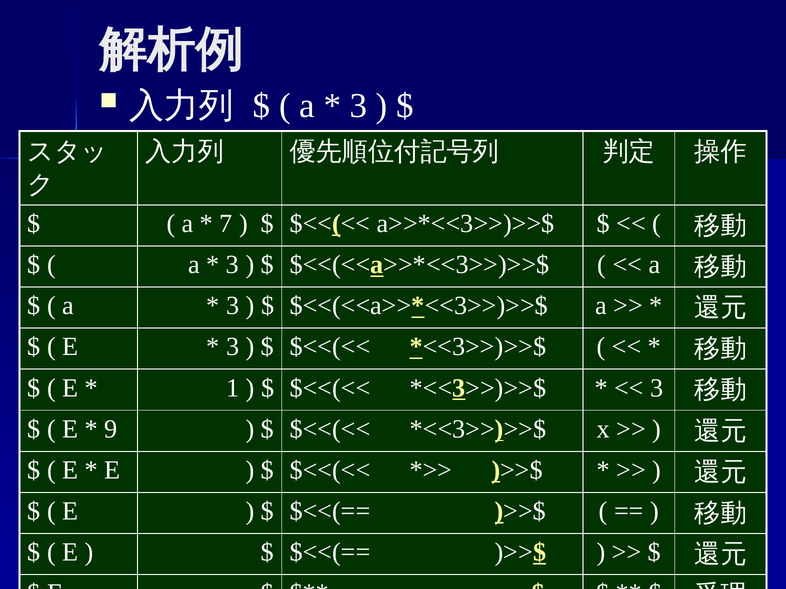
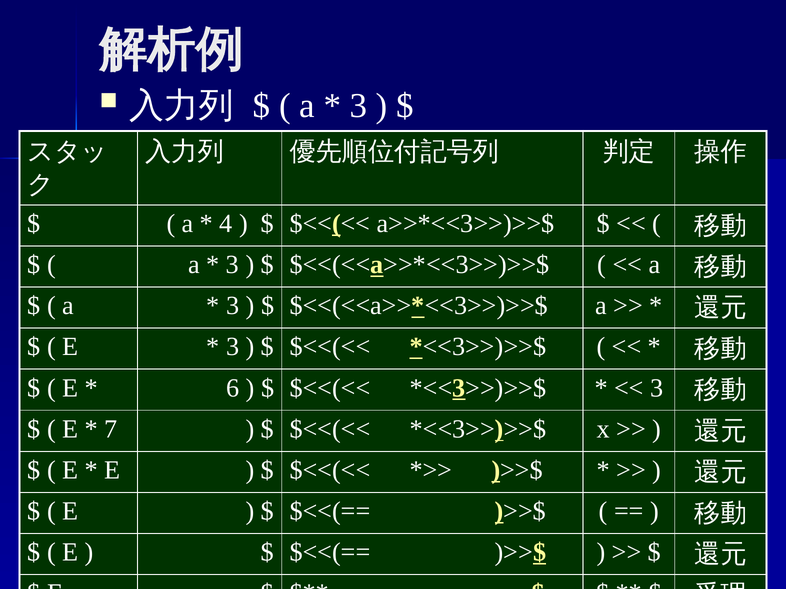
7: 7 -> 4
1: 1 -> 6
9: 9 -> 7
